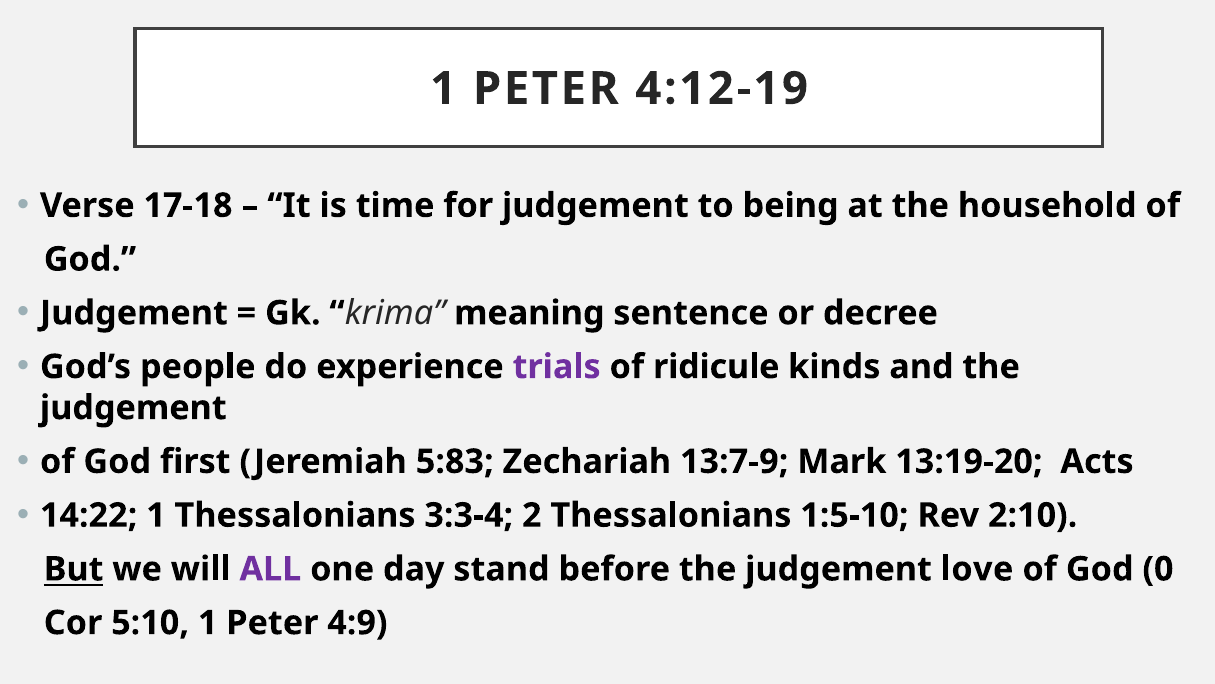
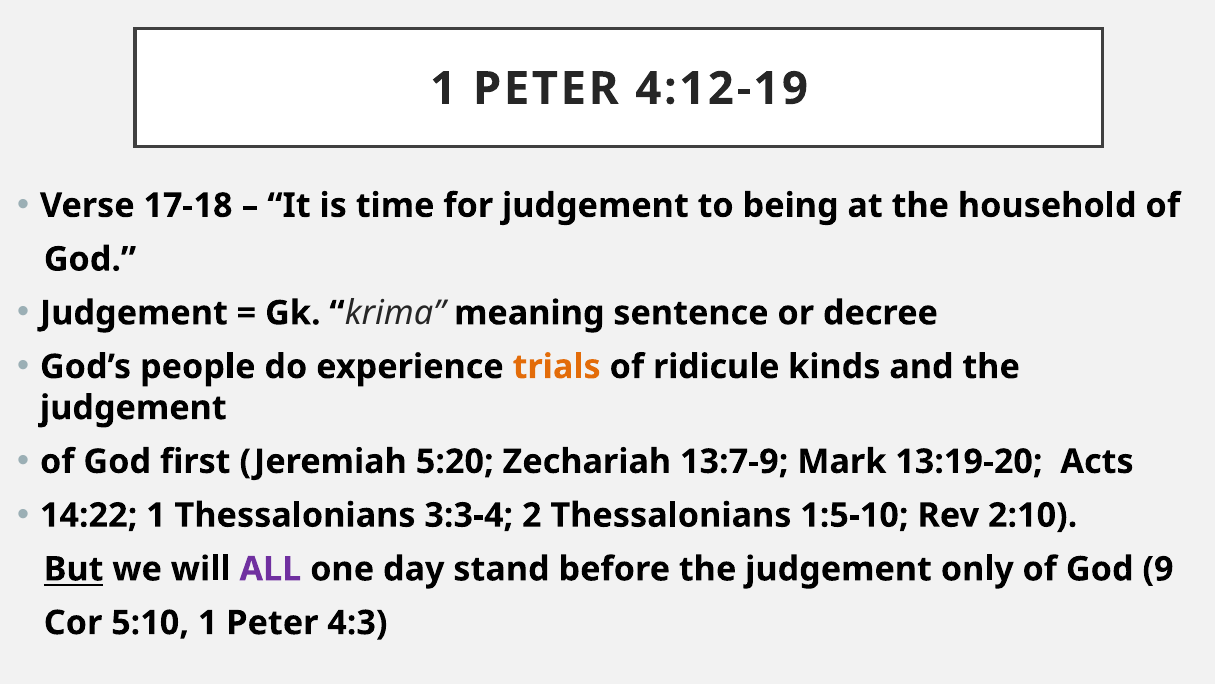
trials colour: purple -> orange
5:83: 5:83 -> 5:20
love: love -> only
0: 0 -> 9
4:9: 4:9 -> 4:3
